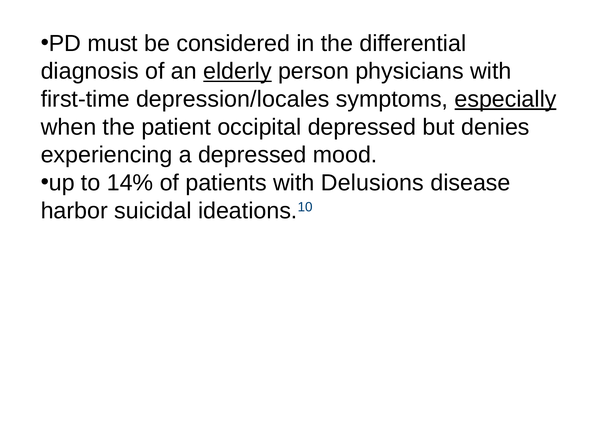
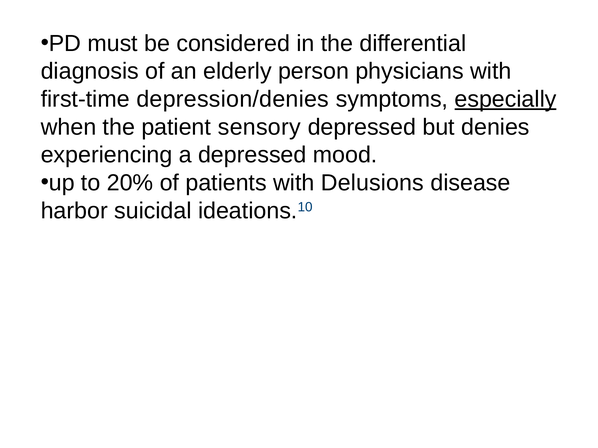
elderly underline: present -> none
depression/locales: depression/locales -> depression/denies
occipital: occipital -> sensory
14%: 14% -> 20%
